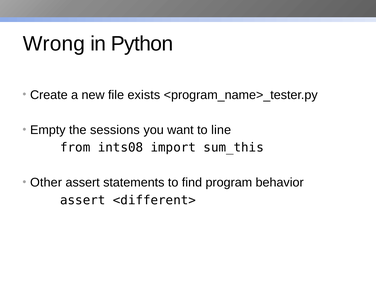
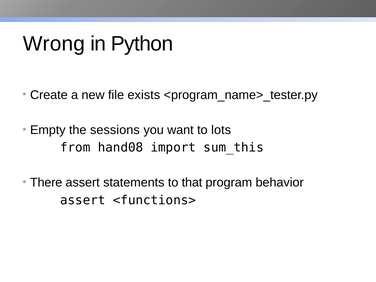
line: line -> lots
ints08: ints08 -> hand08
Other: Other -> There
find: find -> that
<different>: <different> -> <functions>
